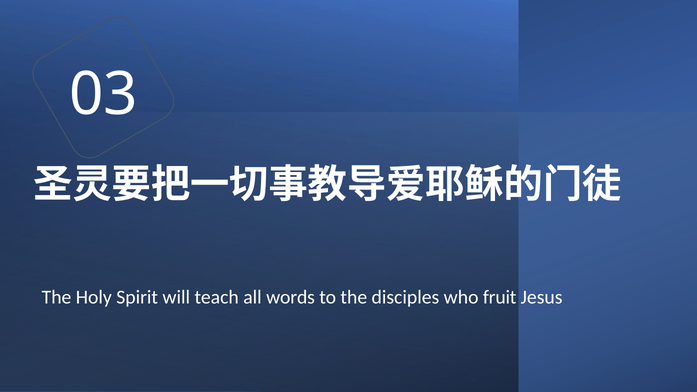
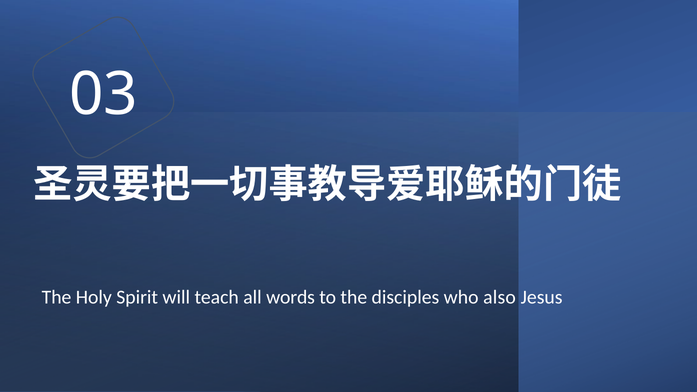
fruit: fruit -> also
